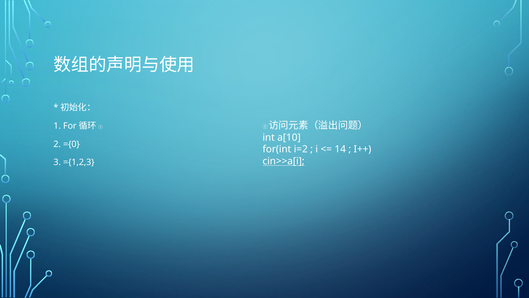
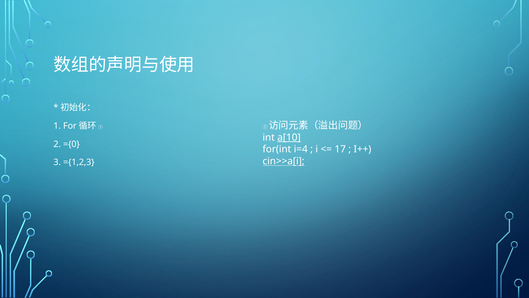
a[10 underline: none -> present
i=2: i=2 -> i=4
14: 14 -> 17
